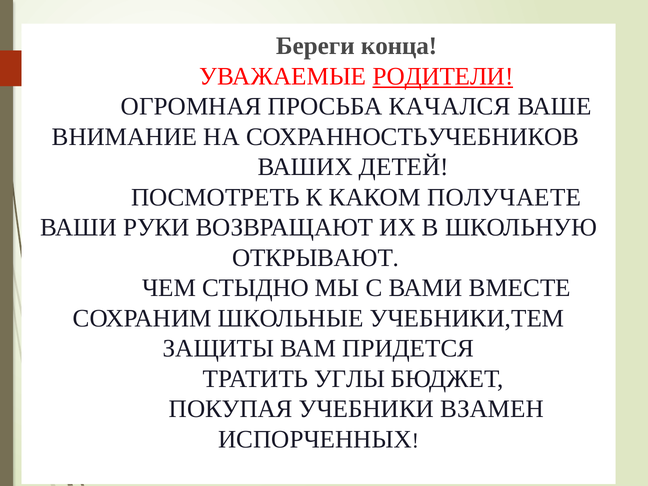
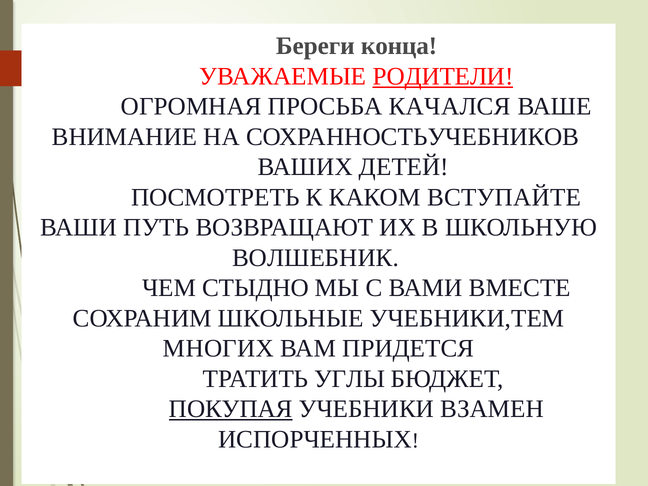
ПОЛУЧАЕТЕ: ПОЛУЧАЕТЕ -> ВСТУПАЙТЕ
РУКИ: РУКИ -> ПУТЬ
ОТКРЫВАЮТ: ОТКРЫВАЮТ -> ВОЛШЕБНИК
ЗАЩИТЫ: ЗАЩИТЫ -> МНОГИХ
ПОКУПАЯ underline: none -> present
